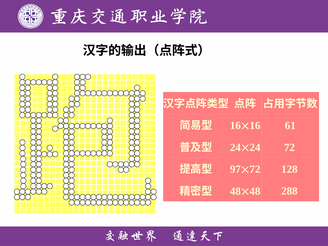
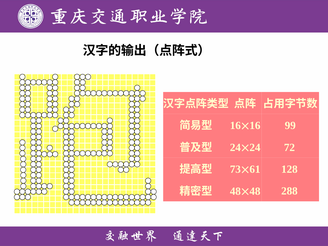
61: 61 -> 99
97: 97 -> 73
72 at (255, 169): 72 -> 61
